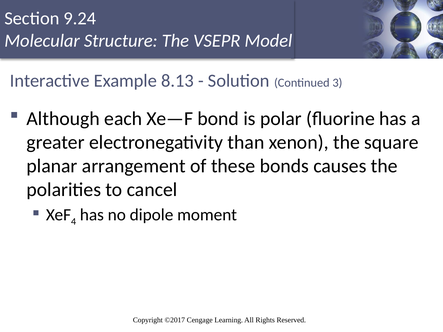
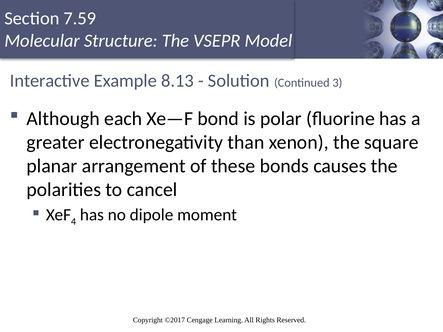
9.24: 9.24 -> 7.59
